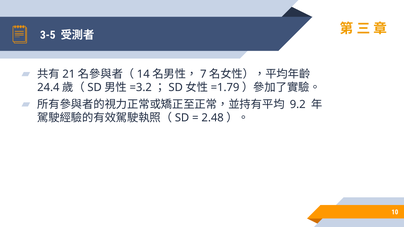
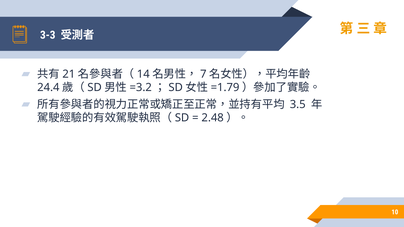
3-5: 3-5 -> 3-3
9.2: 9.2 -> 3.5
